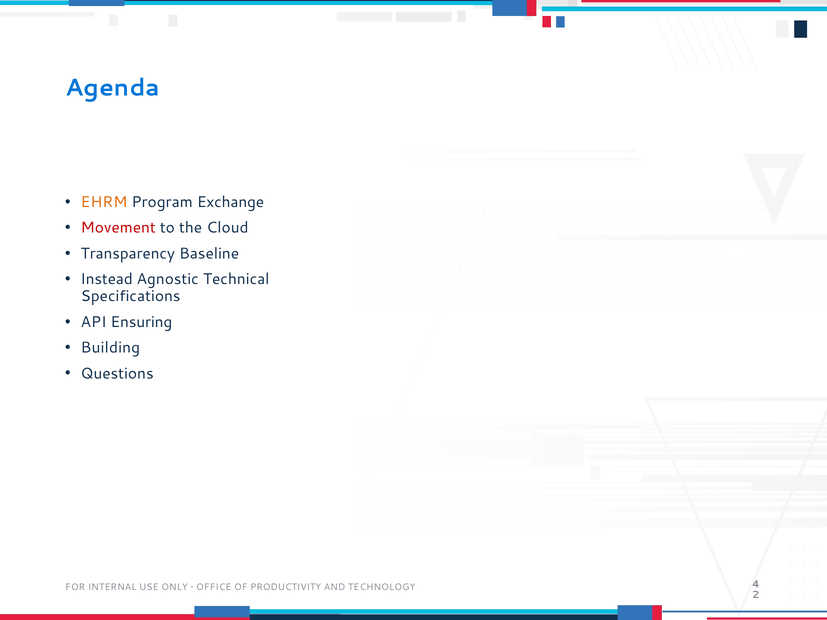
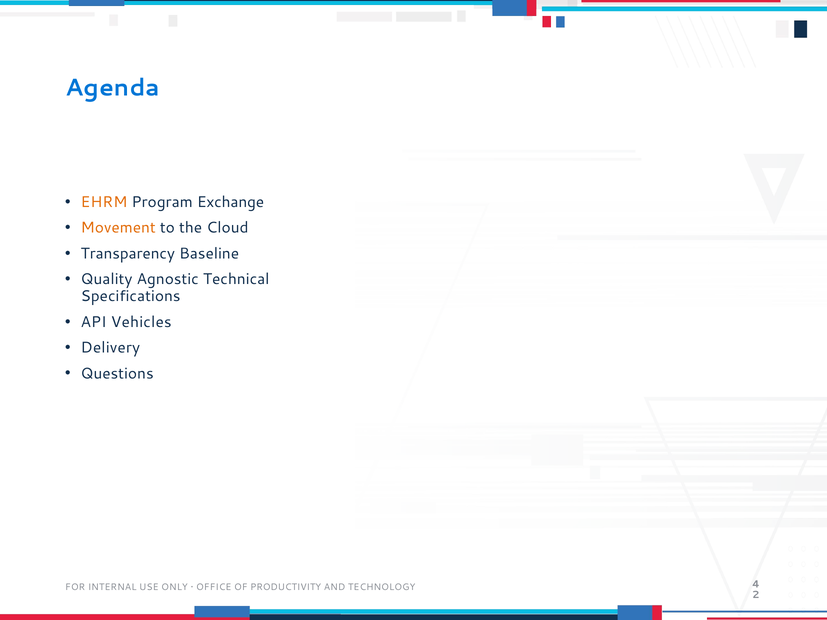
Movement colour: red -> orange
Instead: Instead -> Quality
Ensuring: Ensuring -> Vehicles
Building: Building -> Delivery
